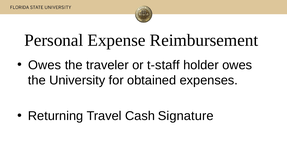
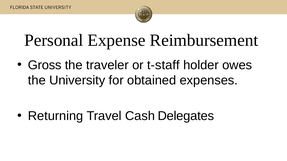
Owes at (45, 65): Owes -> Gross
Signature: Signature -> Delegates
